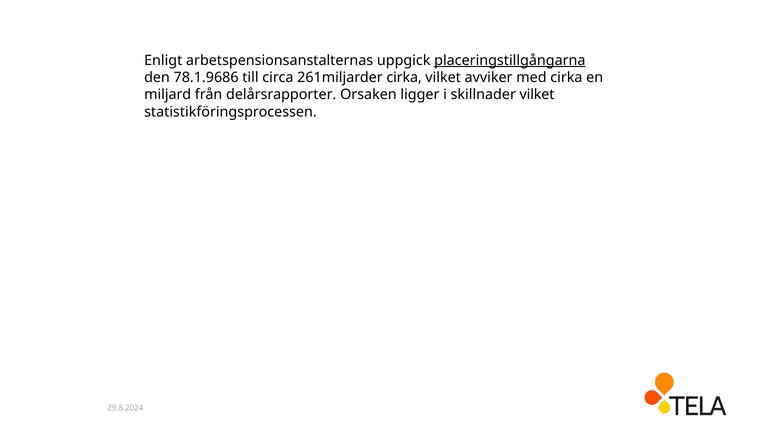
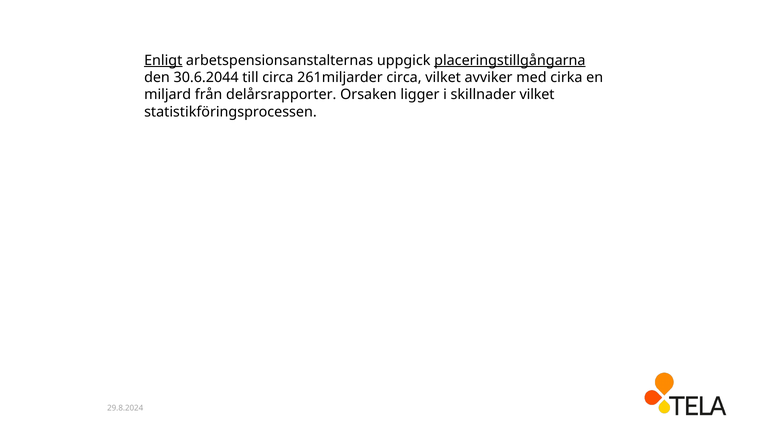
Enligt underline: none -> present
78.1.9686: 78.1.9686 -> 30.6.2044
261miljarder cirka: cirka -> circa
